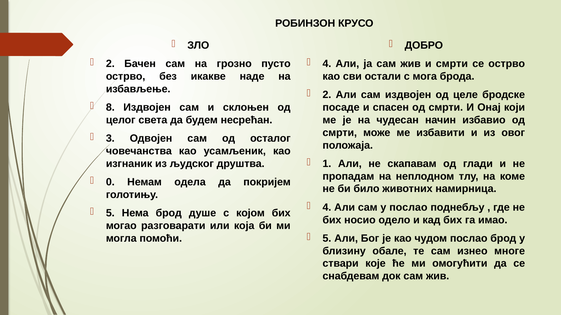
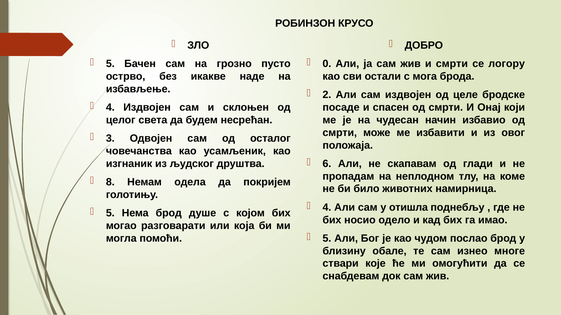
2 at (110, 64): 2 -> 5
4 at (327, 64): 4 -> 0
се острво: острво -> логору
8 at (110, 108): 8 -> 4
1: 1 -> 6
0: 0 -> 8
у послао: послао -> отишла
